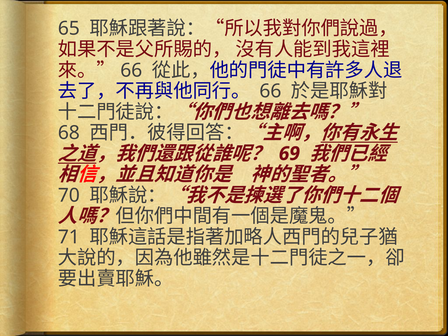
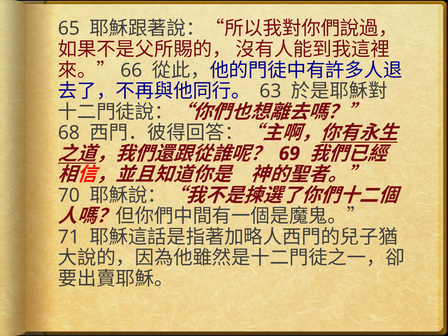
66 at (270, 91): 66 -> 63
